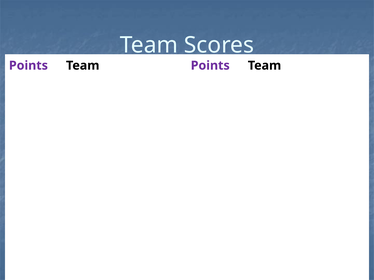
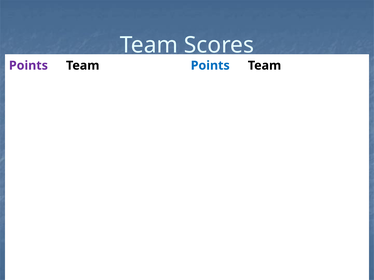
Points at (210, 66) colour: purple -> blue
